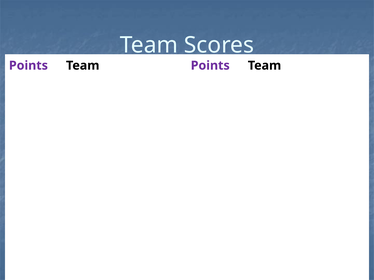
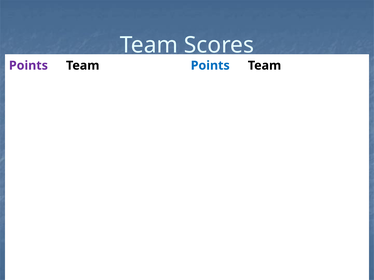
Points at (210, 66) colour: purple -> blue
